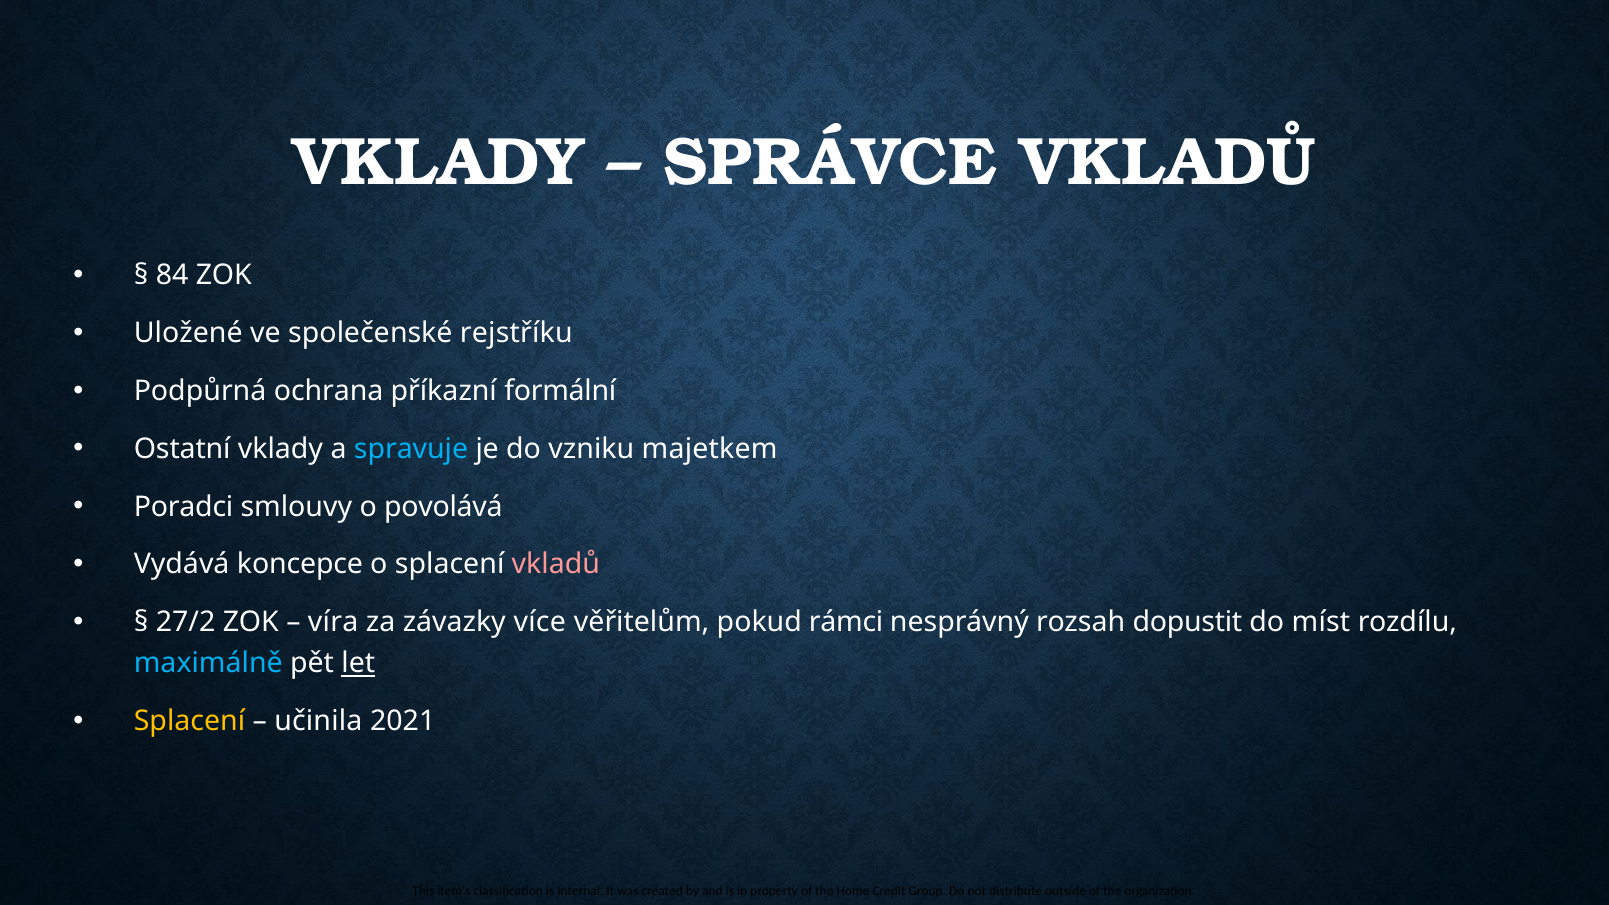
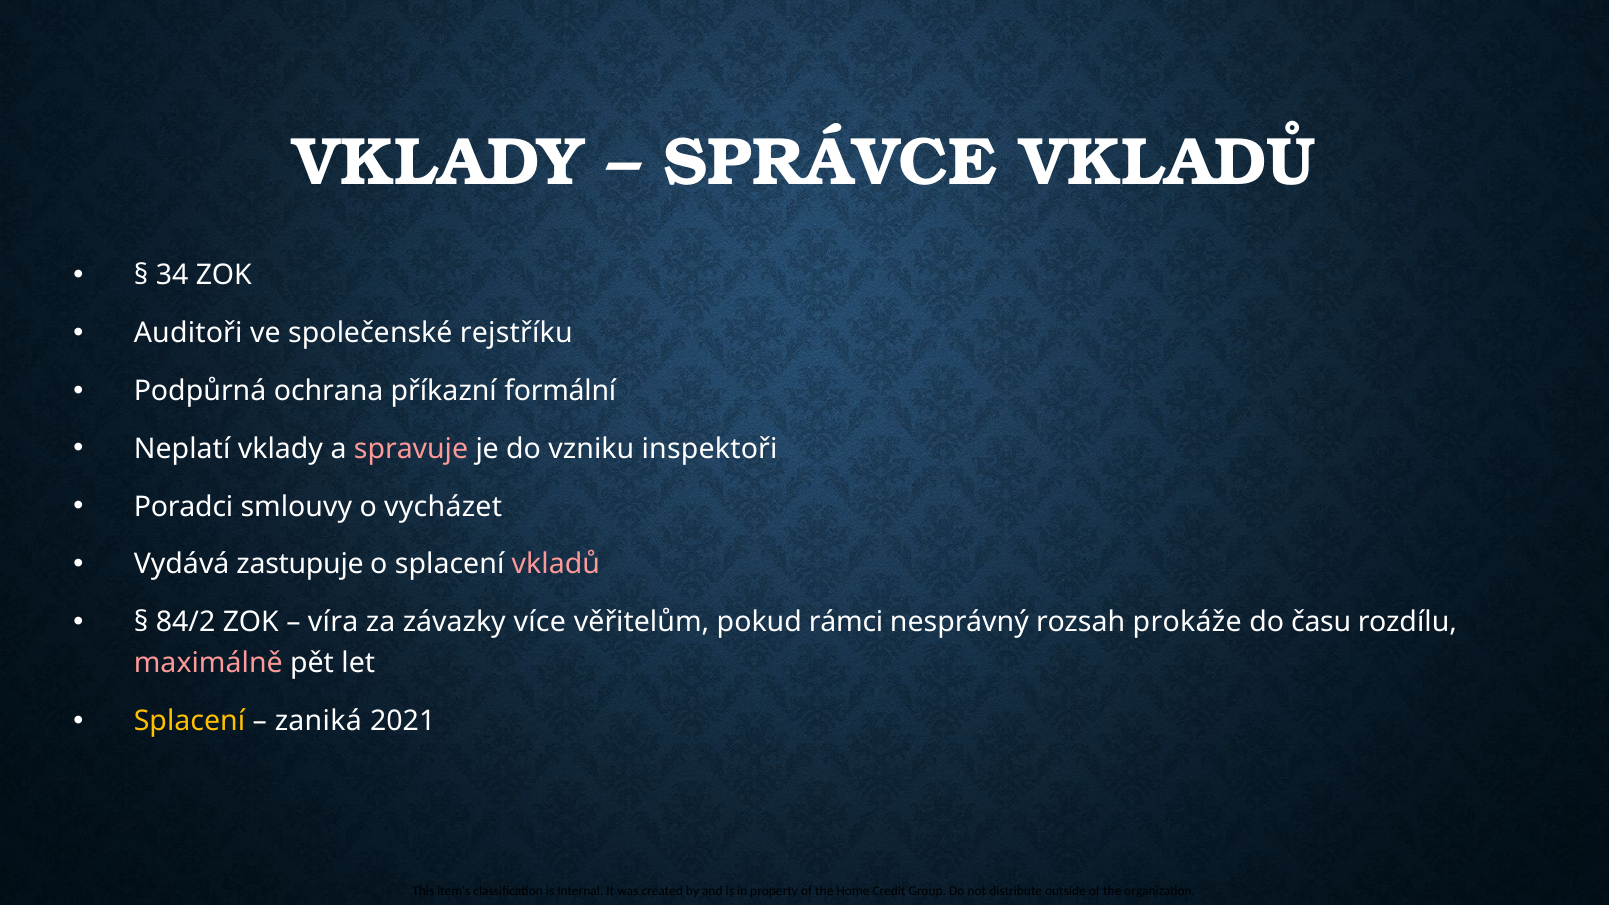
84: 84 -> 34
Uložené: Uložené -> Auditoři
Ostatní: Ostatní -> Neplatí
spravuje colour: light blue -> pink
majetkem: majetkem -> inspektoři
povolává: povolává -> vycházet
koncepce: koncepce -> zastupuje
27/2: 27/2 -> 84/2
dopustit: dopustit -> prokáže
míst: míst -> času
maximálně colour: light blue -> pink
let underline: present -> none
učinila: učinila -> zaniká
